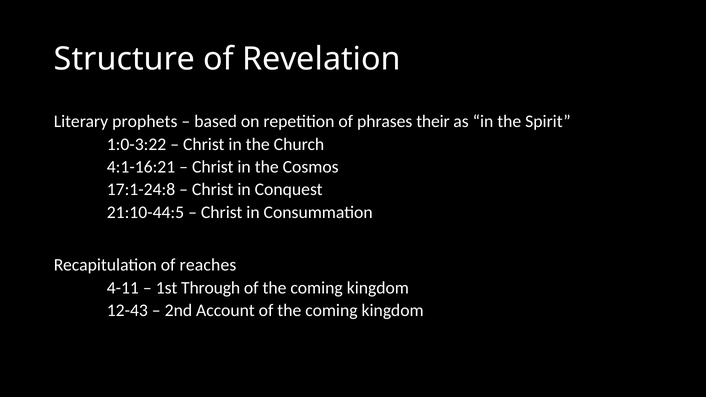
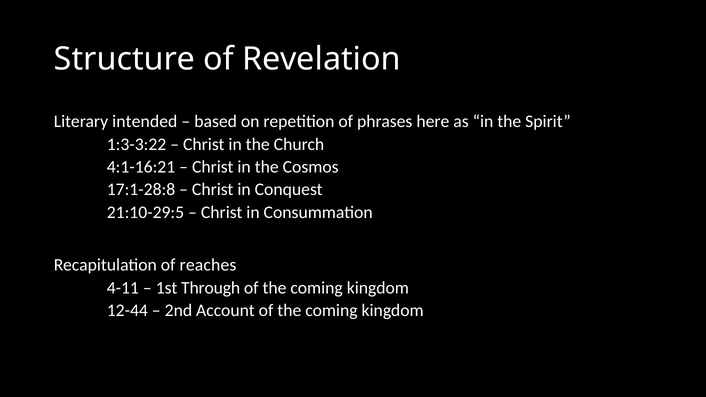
prophets: prophets -> intended
their: their -> here
1:0-3:22: 1:0-3:22 -> 1:3-3:22
17:1-24:8: 17:1-24:8 -> 17:1-28:8
21:10-44:5: 21:10-44:5 -> 21:10-29:5
12-43: 12-43 -> 12-44
